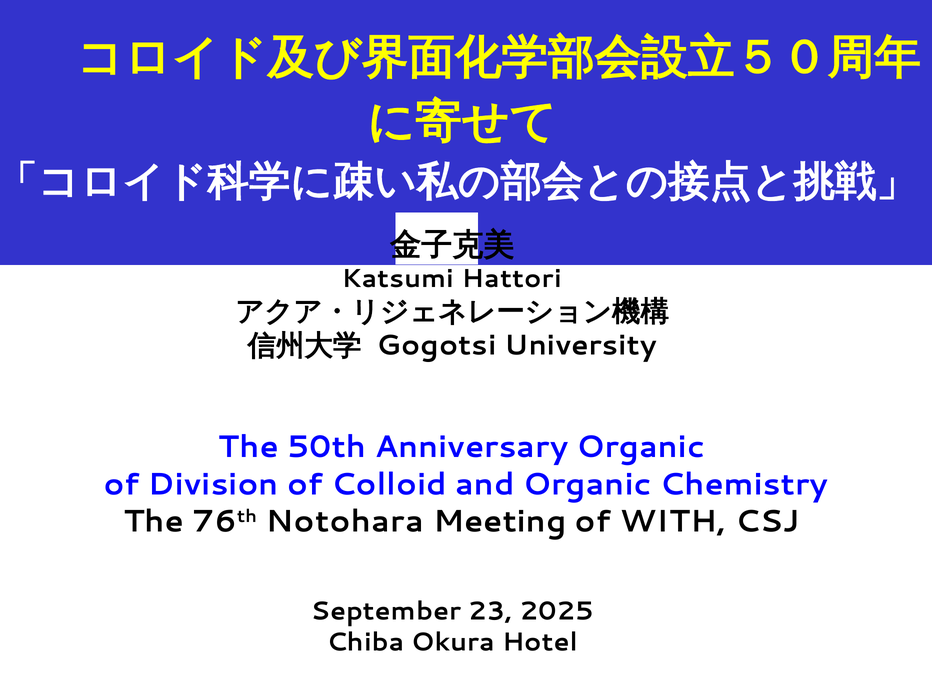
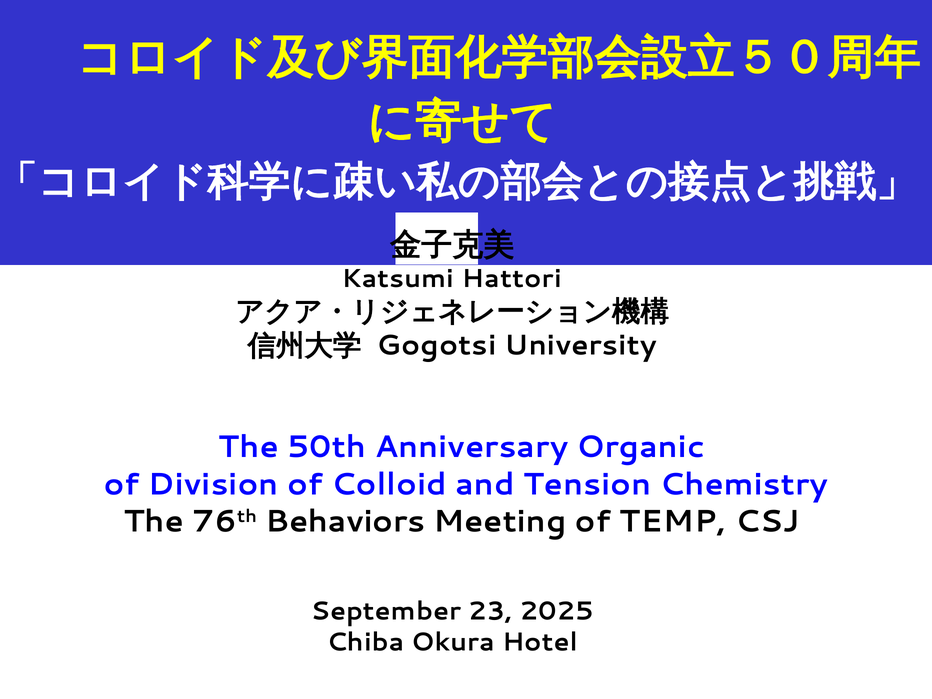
and Organic: Organic -> Tension
Notohara: Notohara -> Behaviors
WITH: WITH -> TEMP
